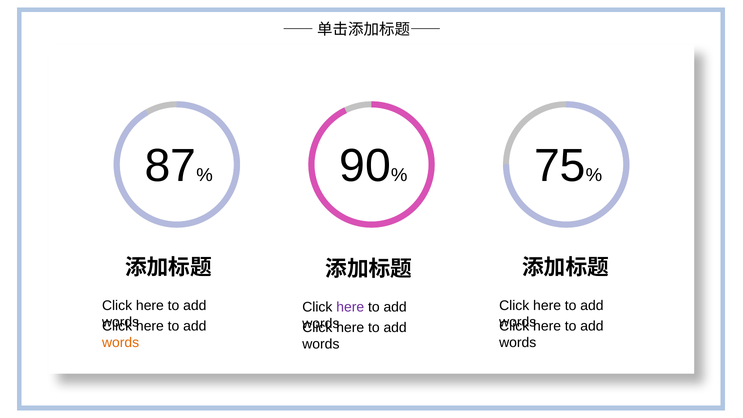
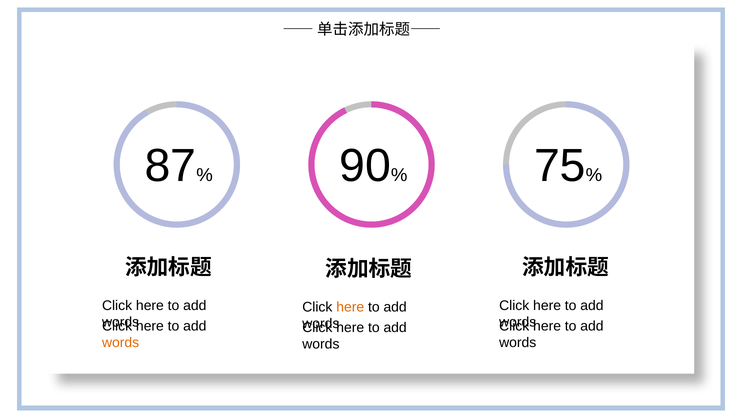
here at (350, 307) colour: purple -> orange
